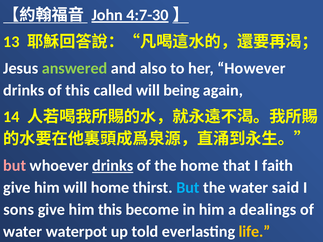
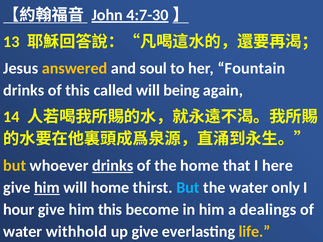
answered colour: light green -> yellow
also: also -> soul
However: However -> Fountain
but at (15, 166) colour: pink -> yellow
faith: faith -> here
him at (47, 188) underline: none -> present
said: said -> only
sons: sons -> hour
waterpot: waterpot -> withhold
up told: told -> give
